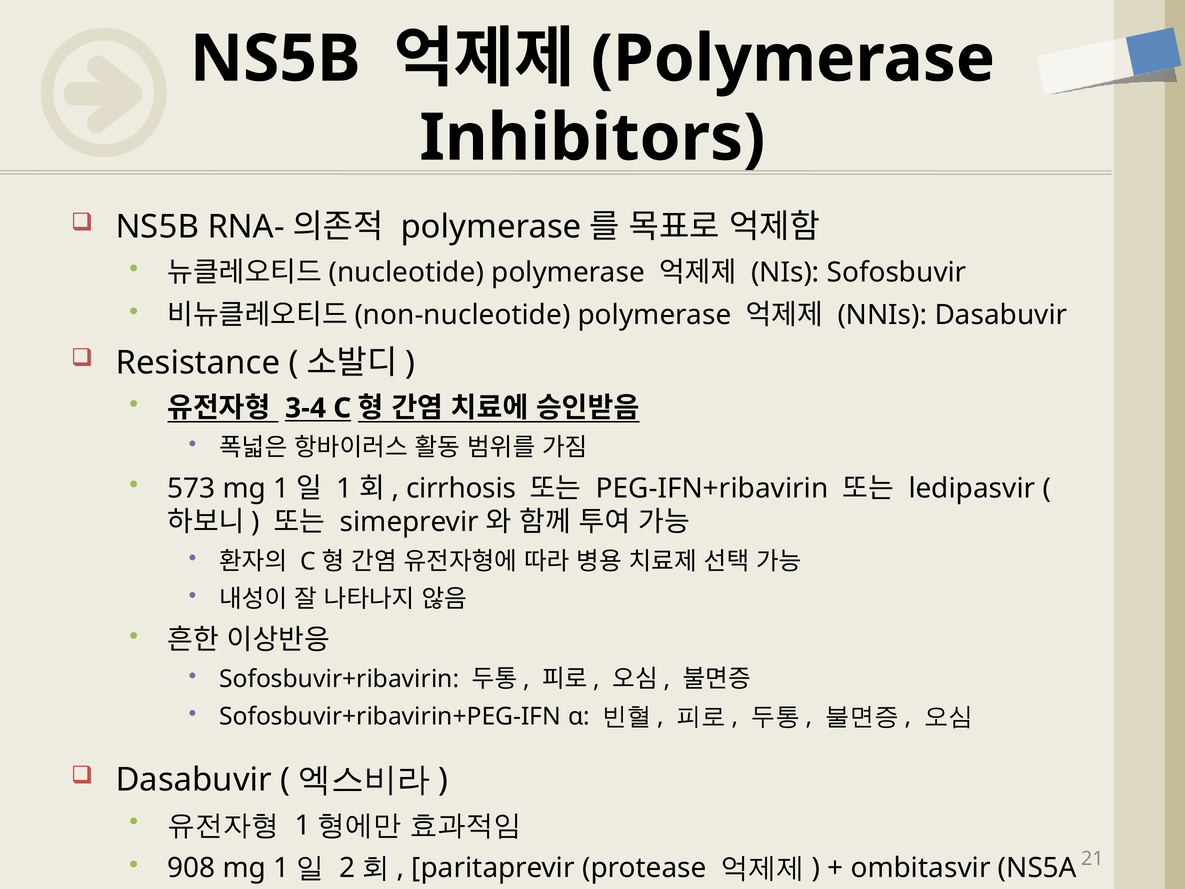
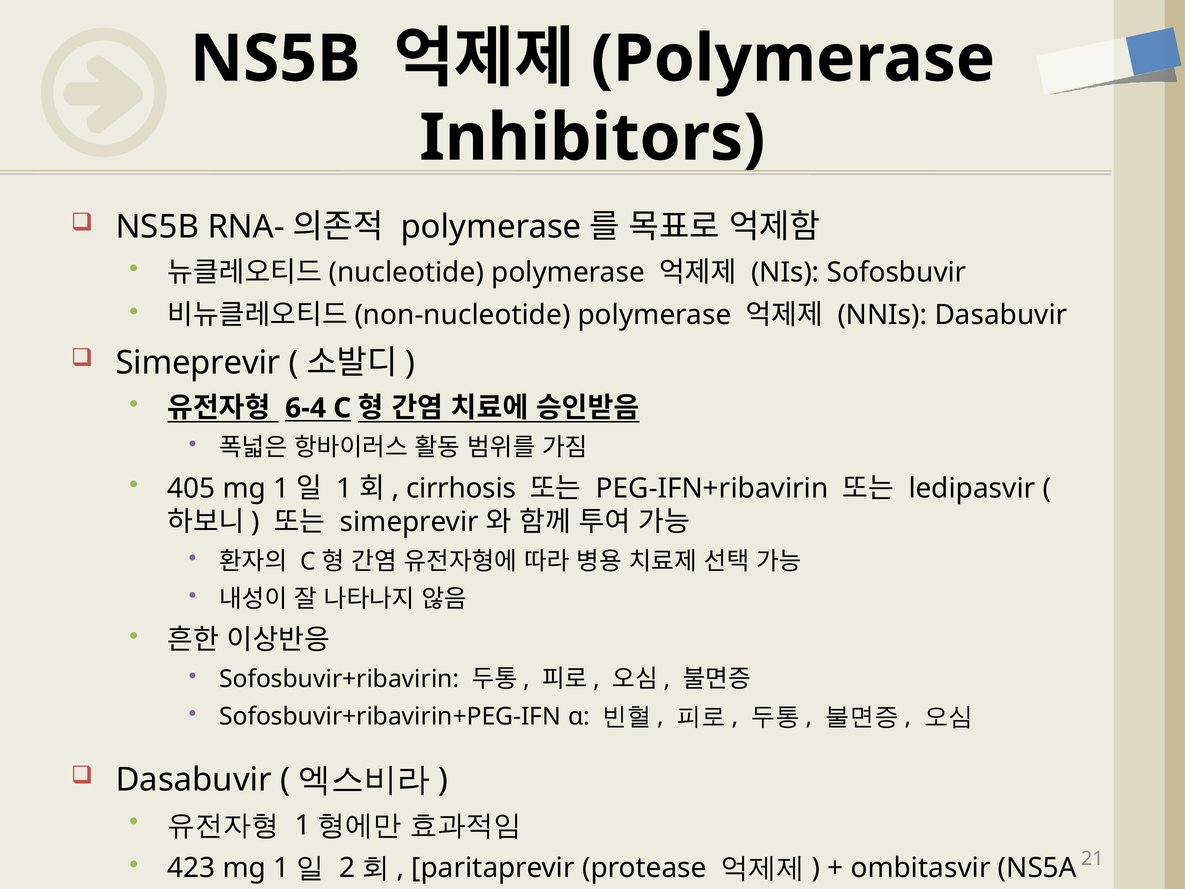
Resistance: Resistance -> Simeprevir
3-4: 3-4 -> 6-4
573: 573 -> 405
908: 908 -> 423
